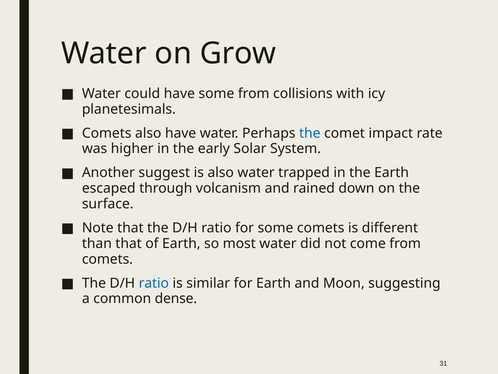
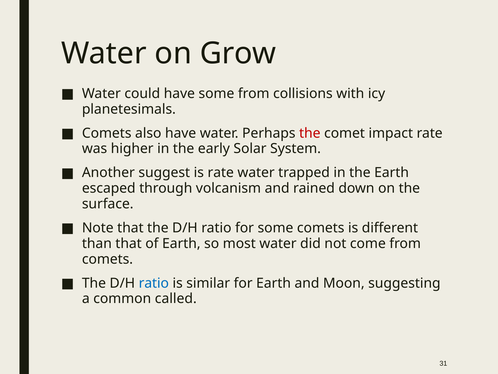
the at (310, 133) colour: blue -> red
is also: also -> rate
dense: dense -> called
